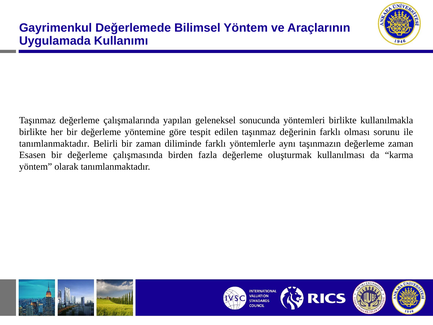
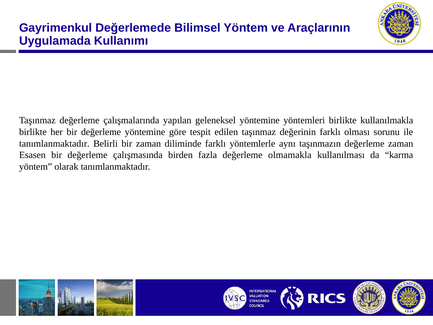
geleneksel sonucunda: sonucunda -> yöntemine
oluşturmak: oluşturmak -> olmamakla
